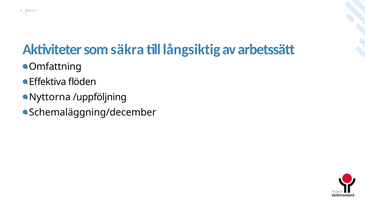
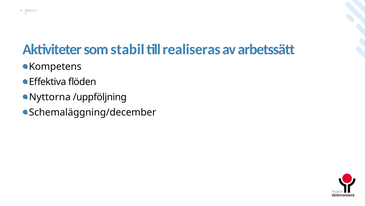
säkra: säkra -> stabil
långsiktig: långsiktig -> realiseras
Omfattning: Omfattning -> Kompetens
